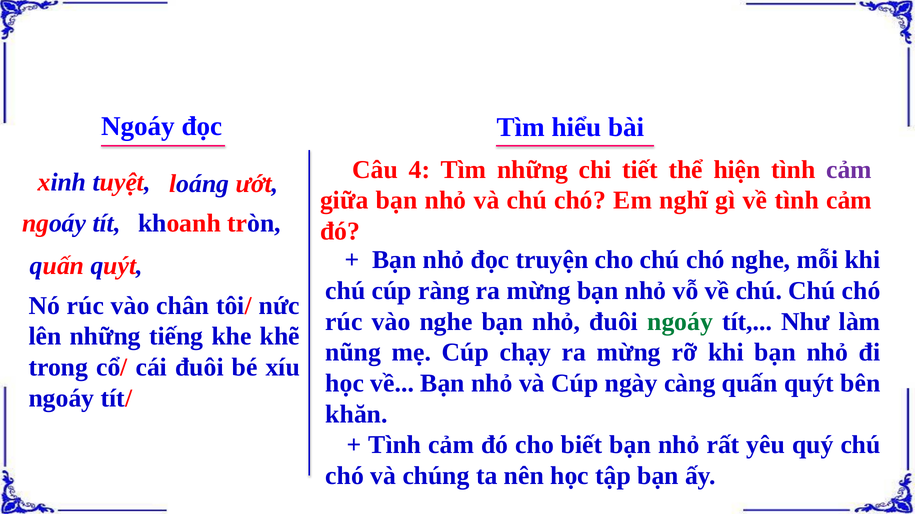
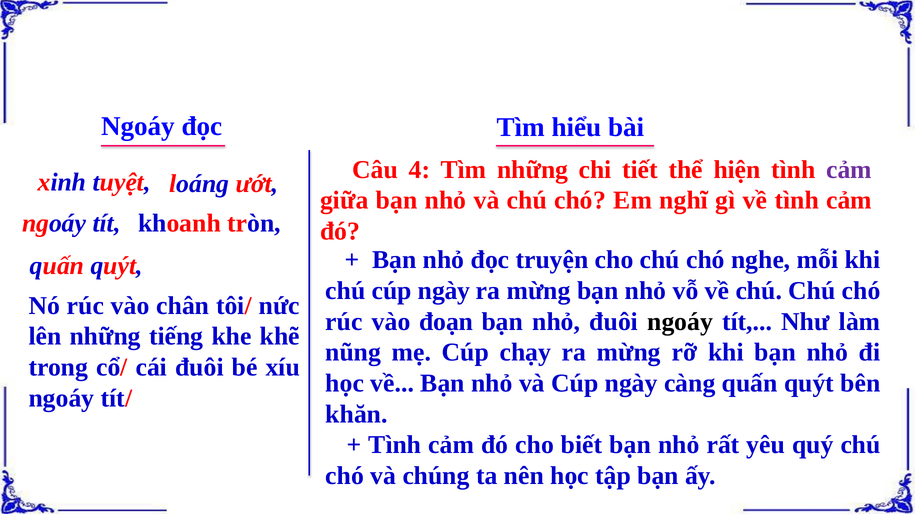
chú cúp ràng: ràng -> ngày
vào nghe: nghe -> đoạn
ngoáy at (680, 322) colour: green -> black
